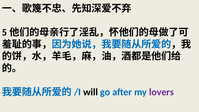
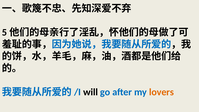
lovers colour: purple -> orange
